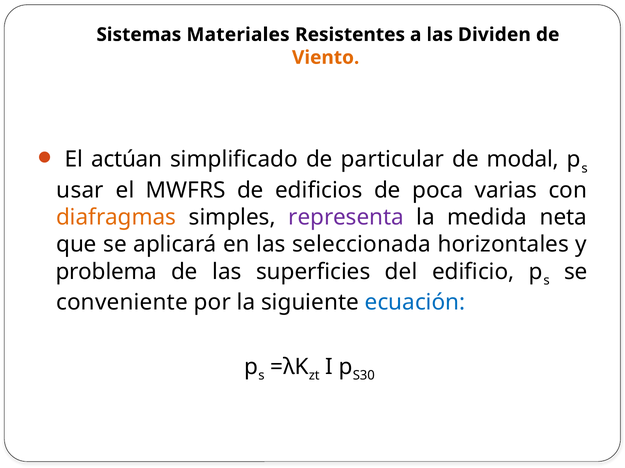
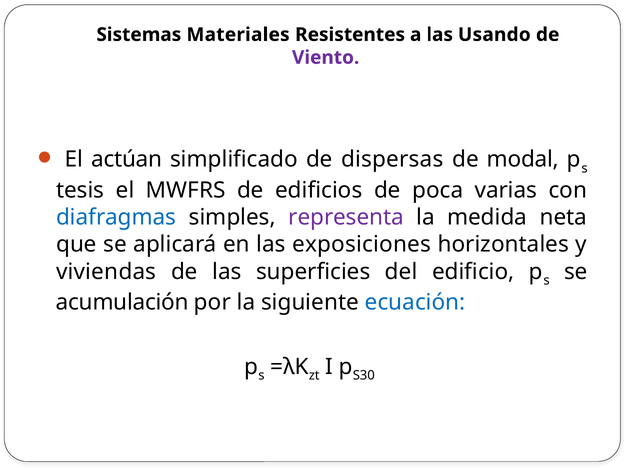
Dividen: Dividen -> Usando
Viento colour: orange -> purple
particular: particular -> dispersas
usar: usar -> tesis
diafragmas colour: orange -> blue
seleccionada: seleccionada -> exposiciones
problema: problema -> viviendas
conveniente: conveniente -> acumulación
